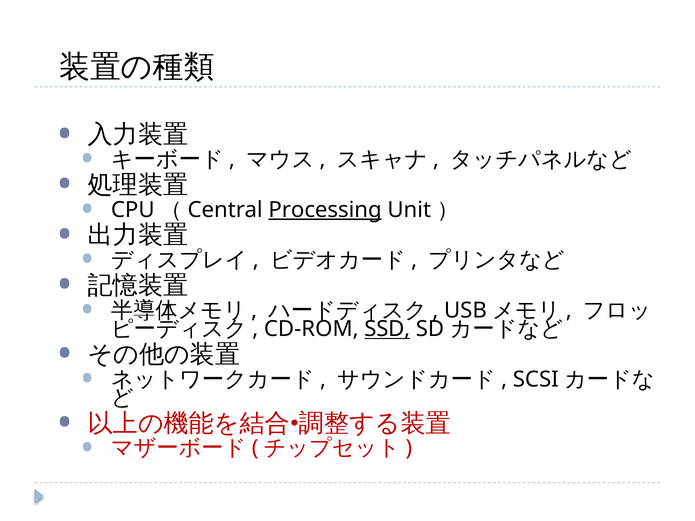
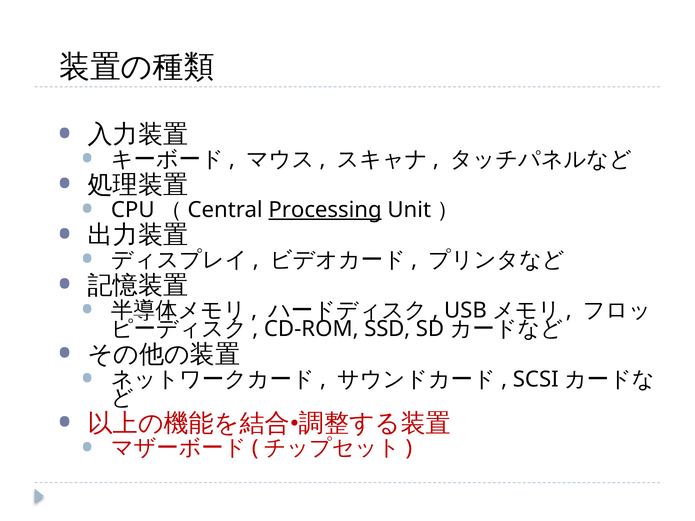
SSD underline: present -> none
